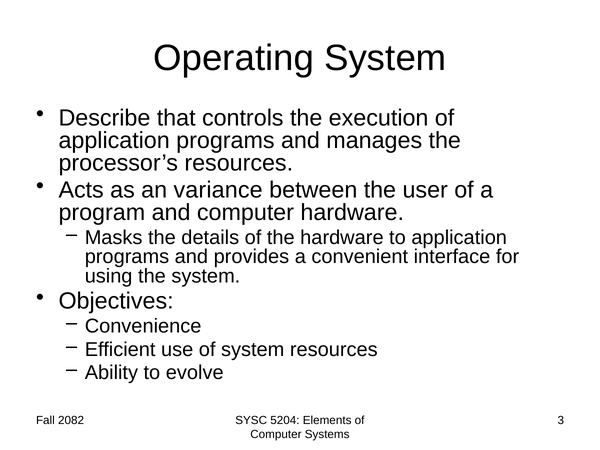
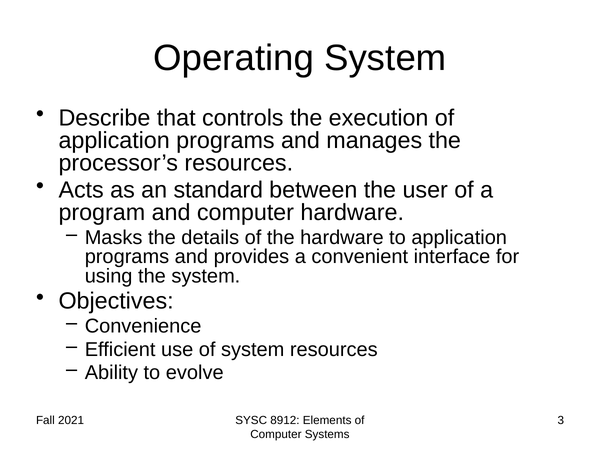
variance: variance -> standard
2082: 2082 -> 2021
5204: 5204 -> 8912
